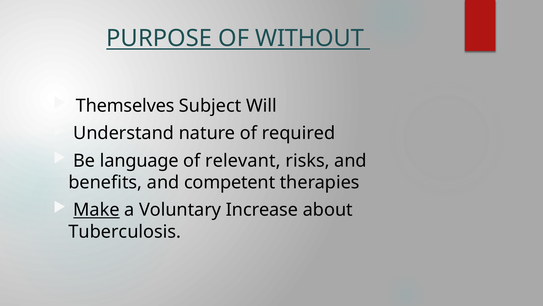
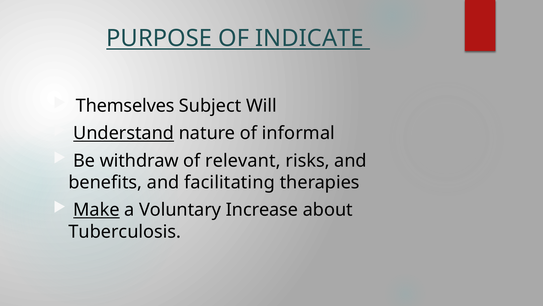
WITHOUT: WITHOUT -> INDICATE
Understand underline: none -> present
required: required -> informal
language: language -> withdraw
competent: competent -> facilitating
